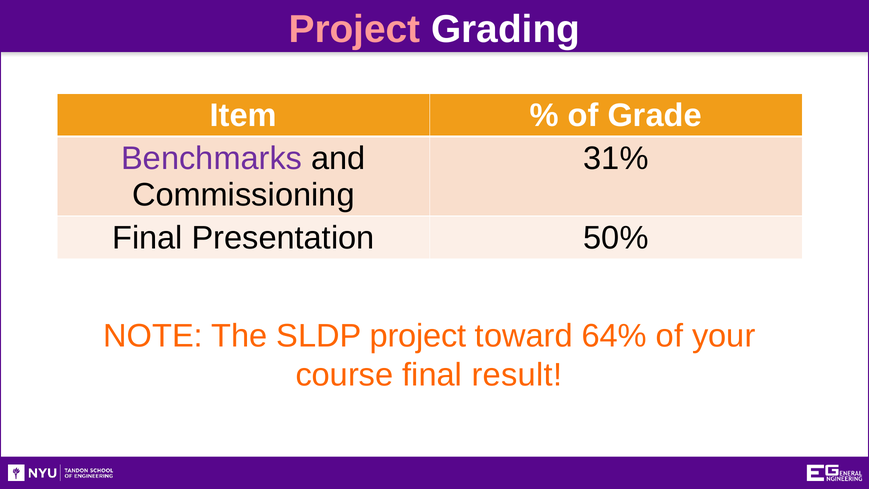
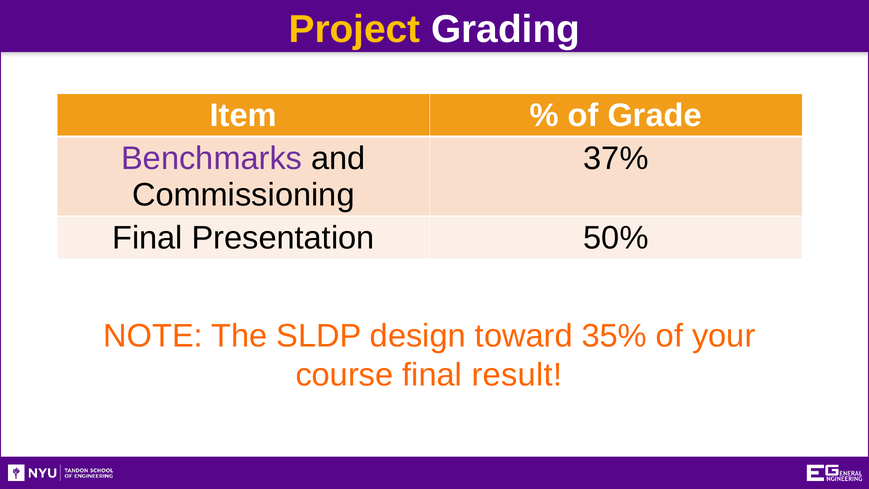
Project at (355, 29) colour: pink -> yellow
31%: 31% -> 37%
SLDP project: project -> design
64%: 64% -> 35%
